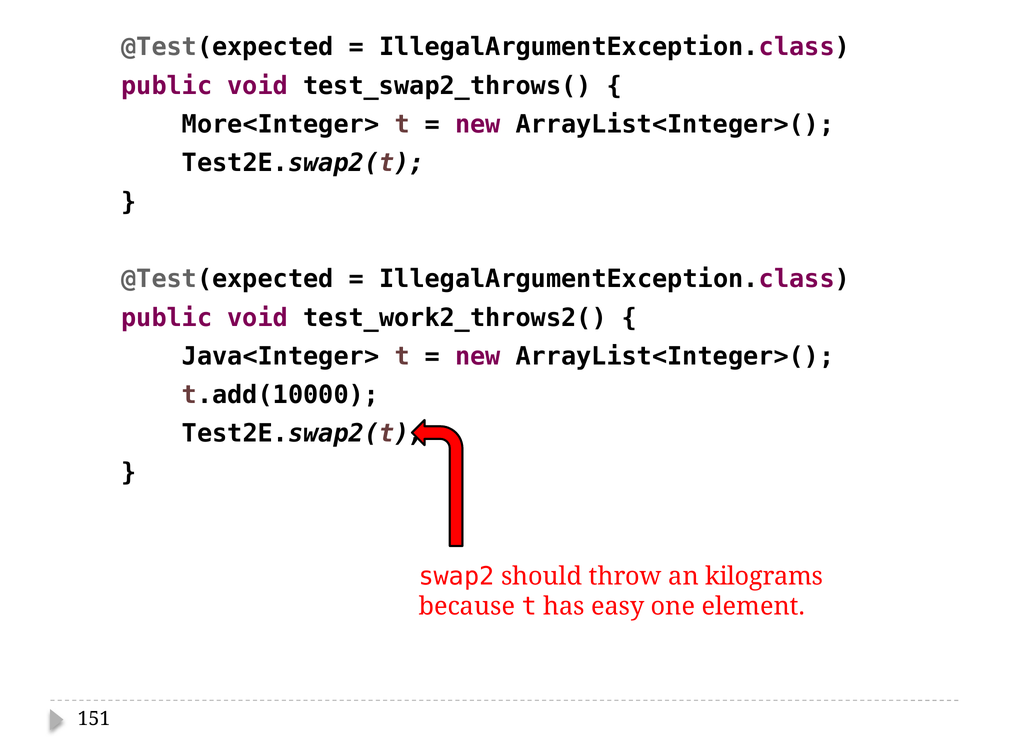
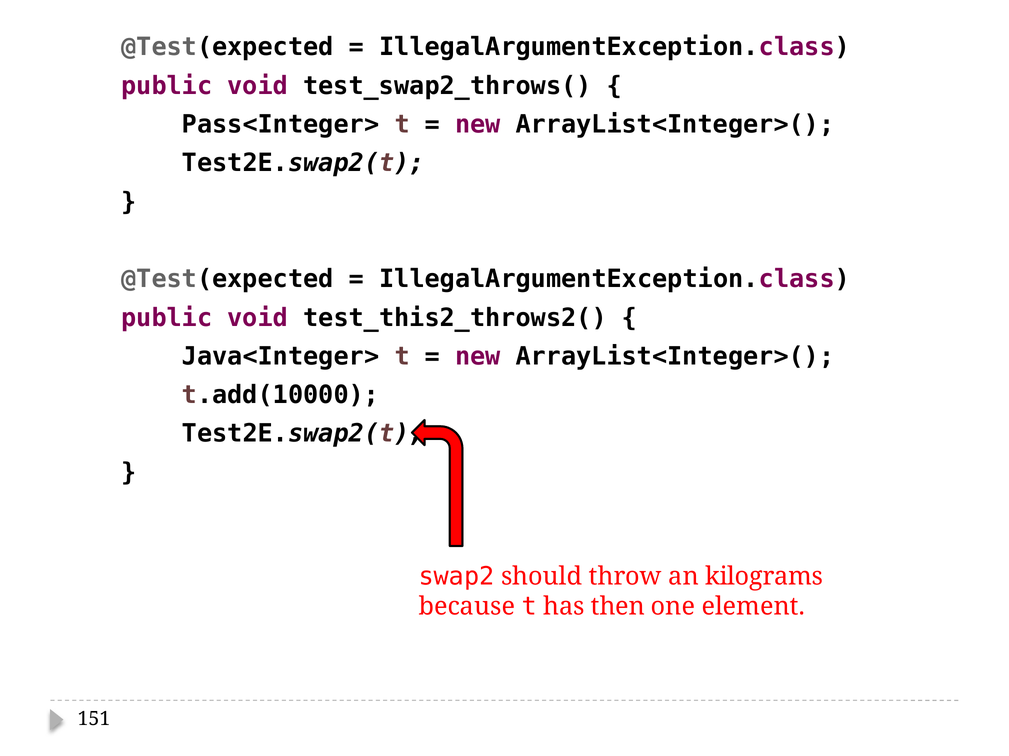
More<Integer>: More<Integer> -> Pass<Integer>
test_work2_throws2(: test_work2_throws2( -> test_this2_throws2(
easy: easy -> then
